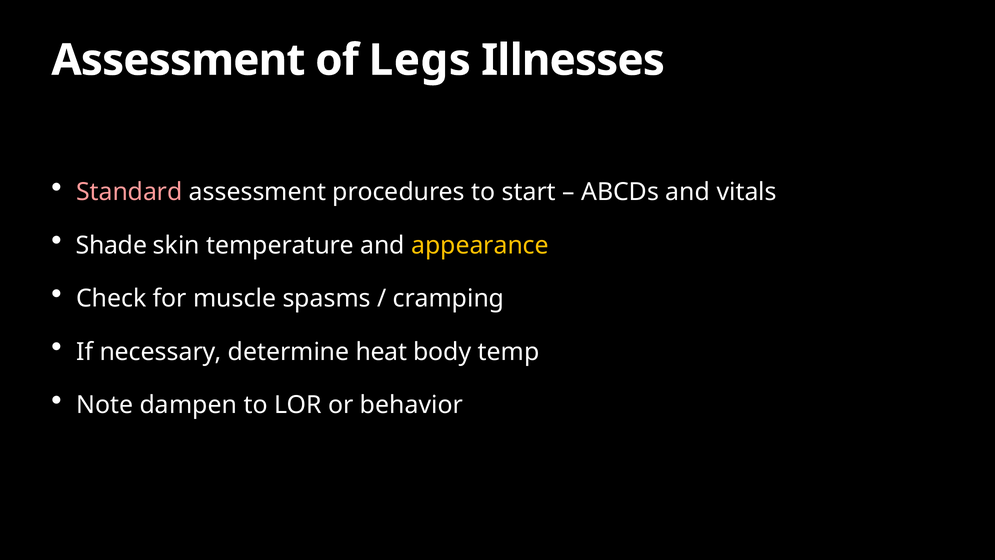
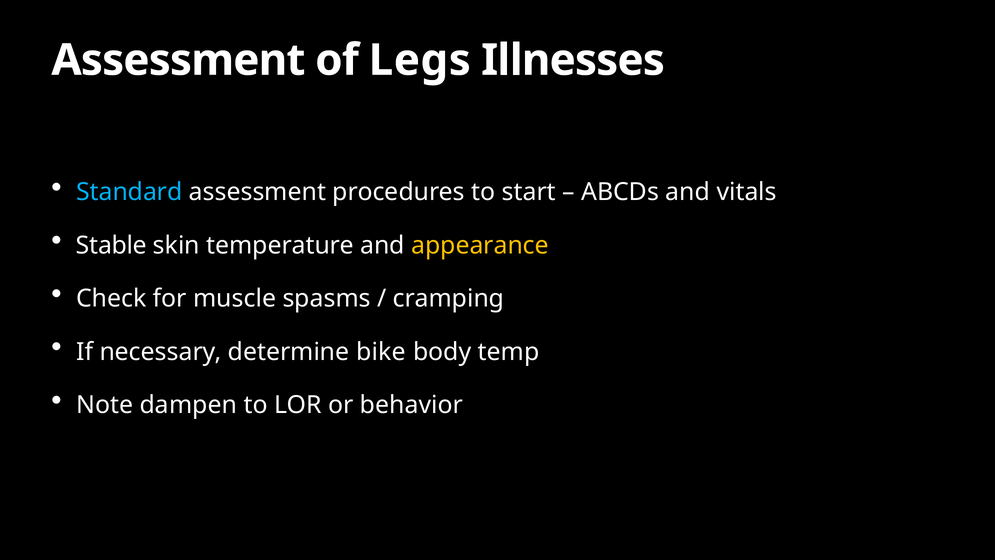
Standard colour: pink -> light blue
Shade: Shade -> Stable
heat: heat -> bike
